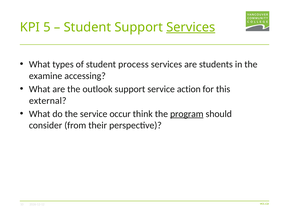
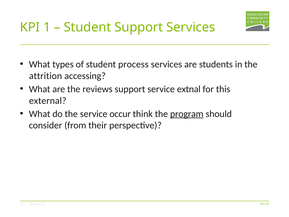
5: 5 -> 1
Services at (191, 27) underline: present -> none
examine: examine -> attrition
outlook: outlook -> reviews
action: action -> extnal
